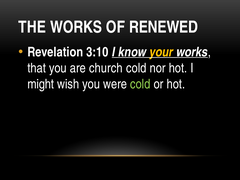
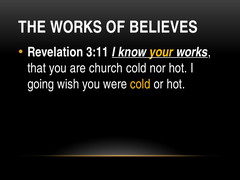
RENEWED: RENEWED -> BELIEVES
3:10: 3:10 -> 3:11
might: might -> going
cold at (140, 84) colour: light green -> yellow
